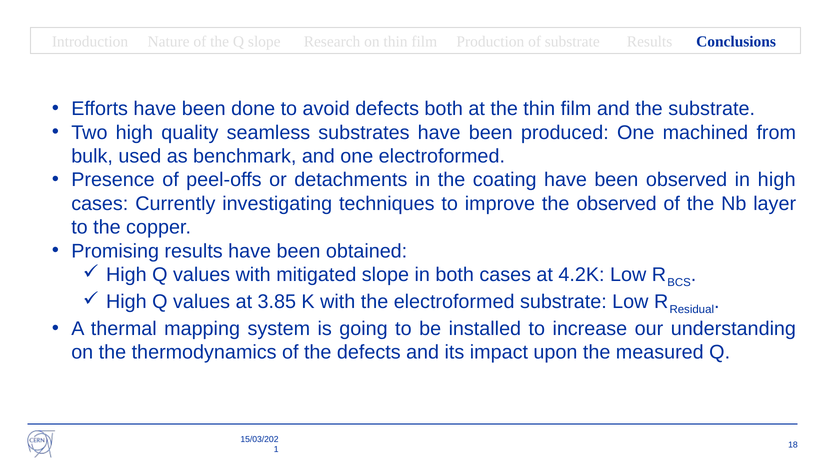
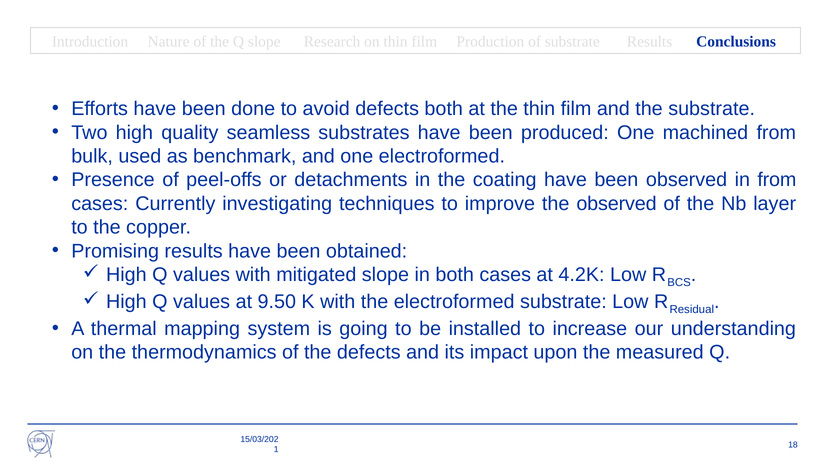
in high: high -> from
3.85: 3.85 -> 9.50
